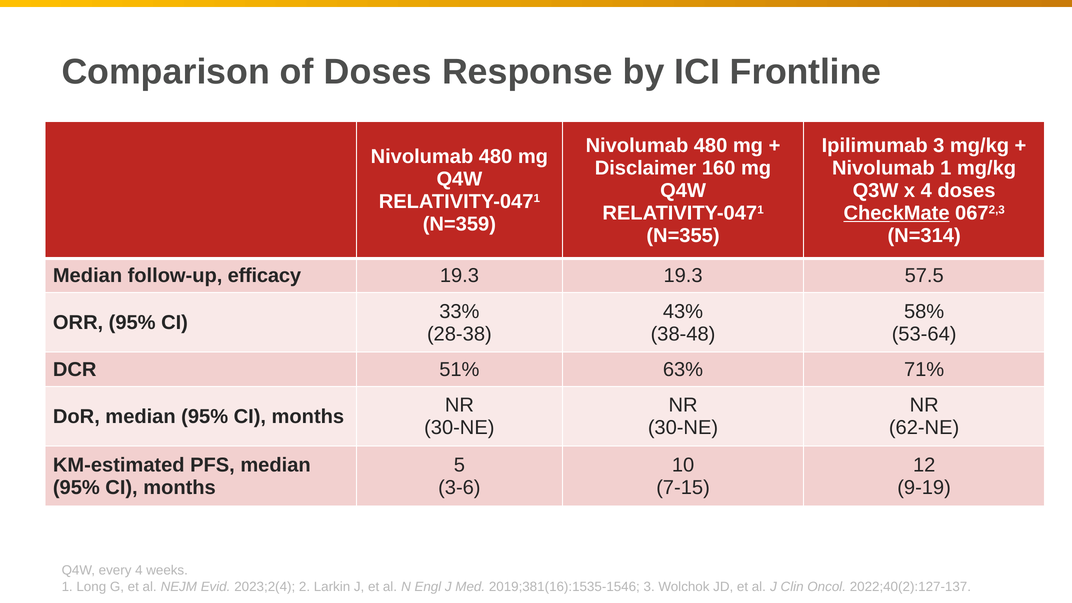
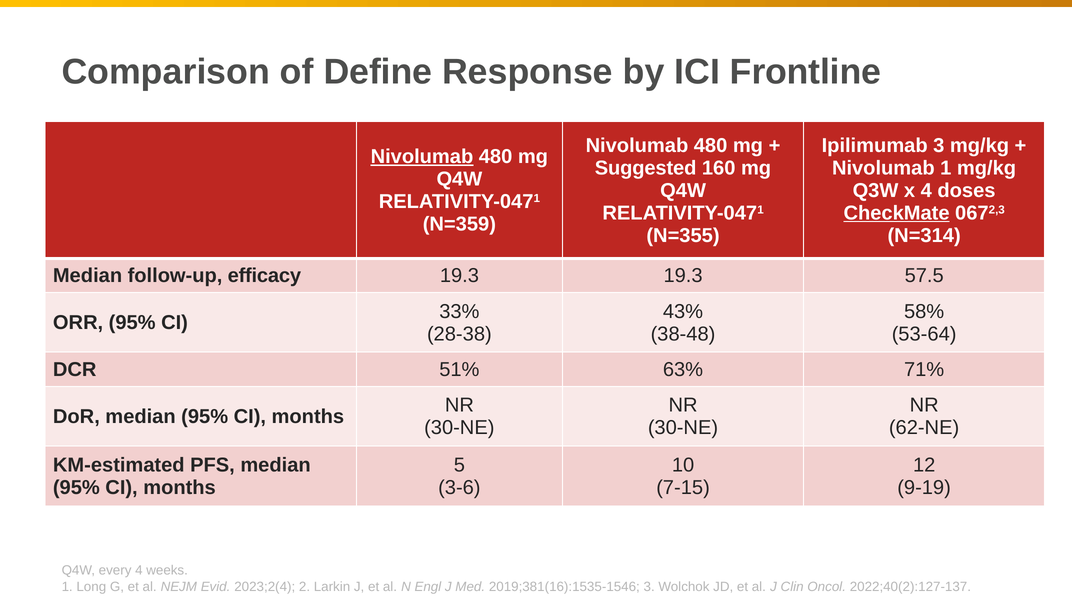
of Doses: Doses -> Define
Nivolumab at (422, 157) underline: none -> present
Disclaimer: Disclaimer -> Suggested
